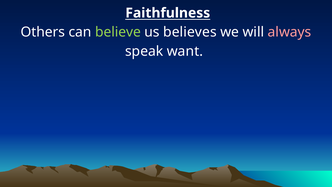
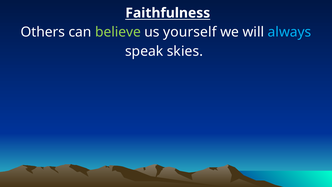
believes: believes -> yourself
always colour: pink -> light blue
want: want -> skies
